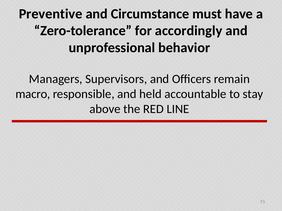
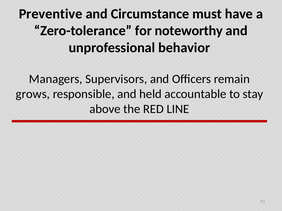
accordingly: accordingly -> noteworthy
macro: macro -> grows
